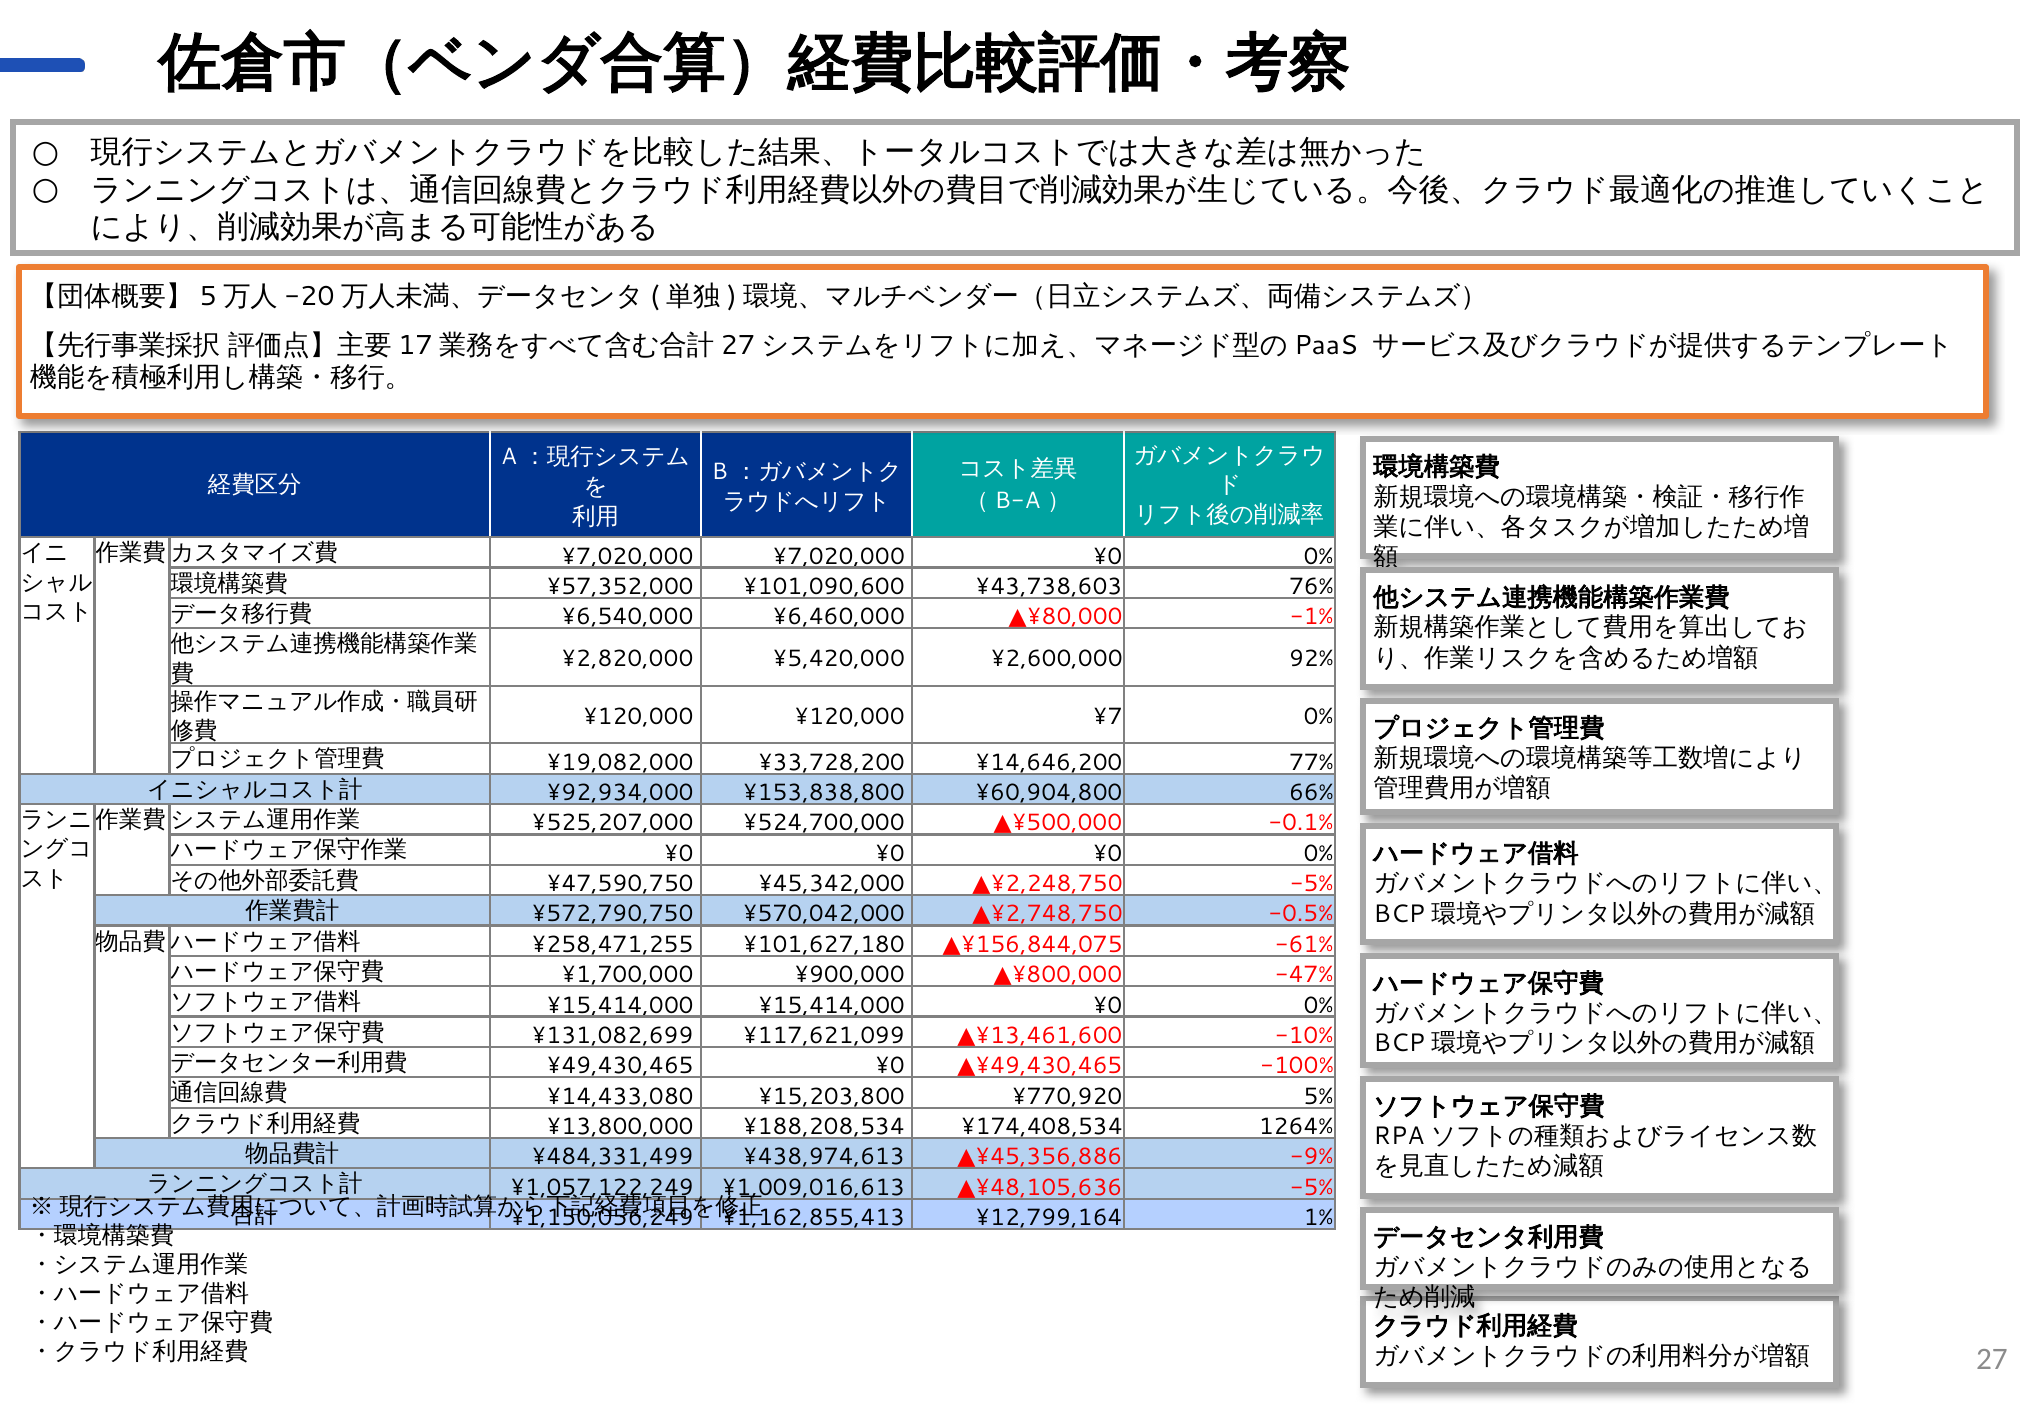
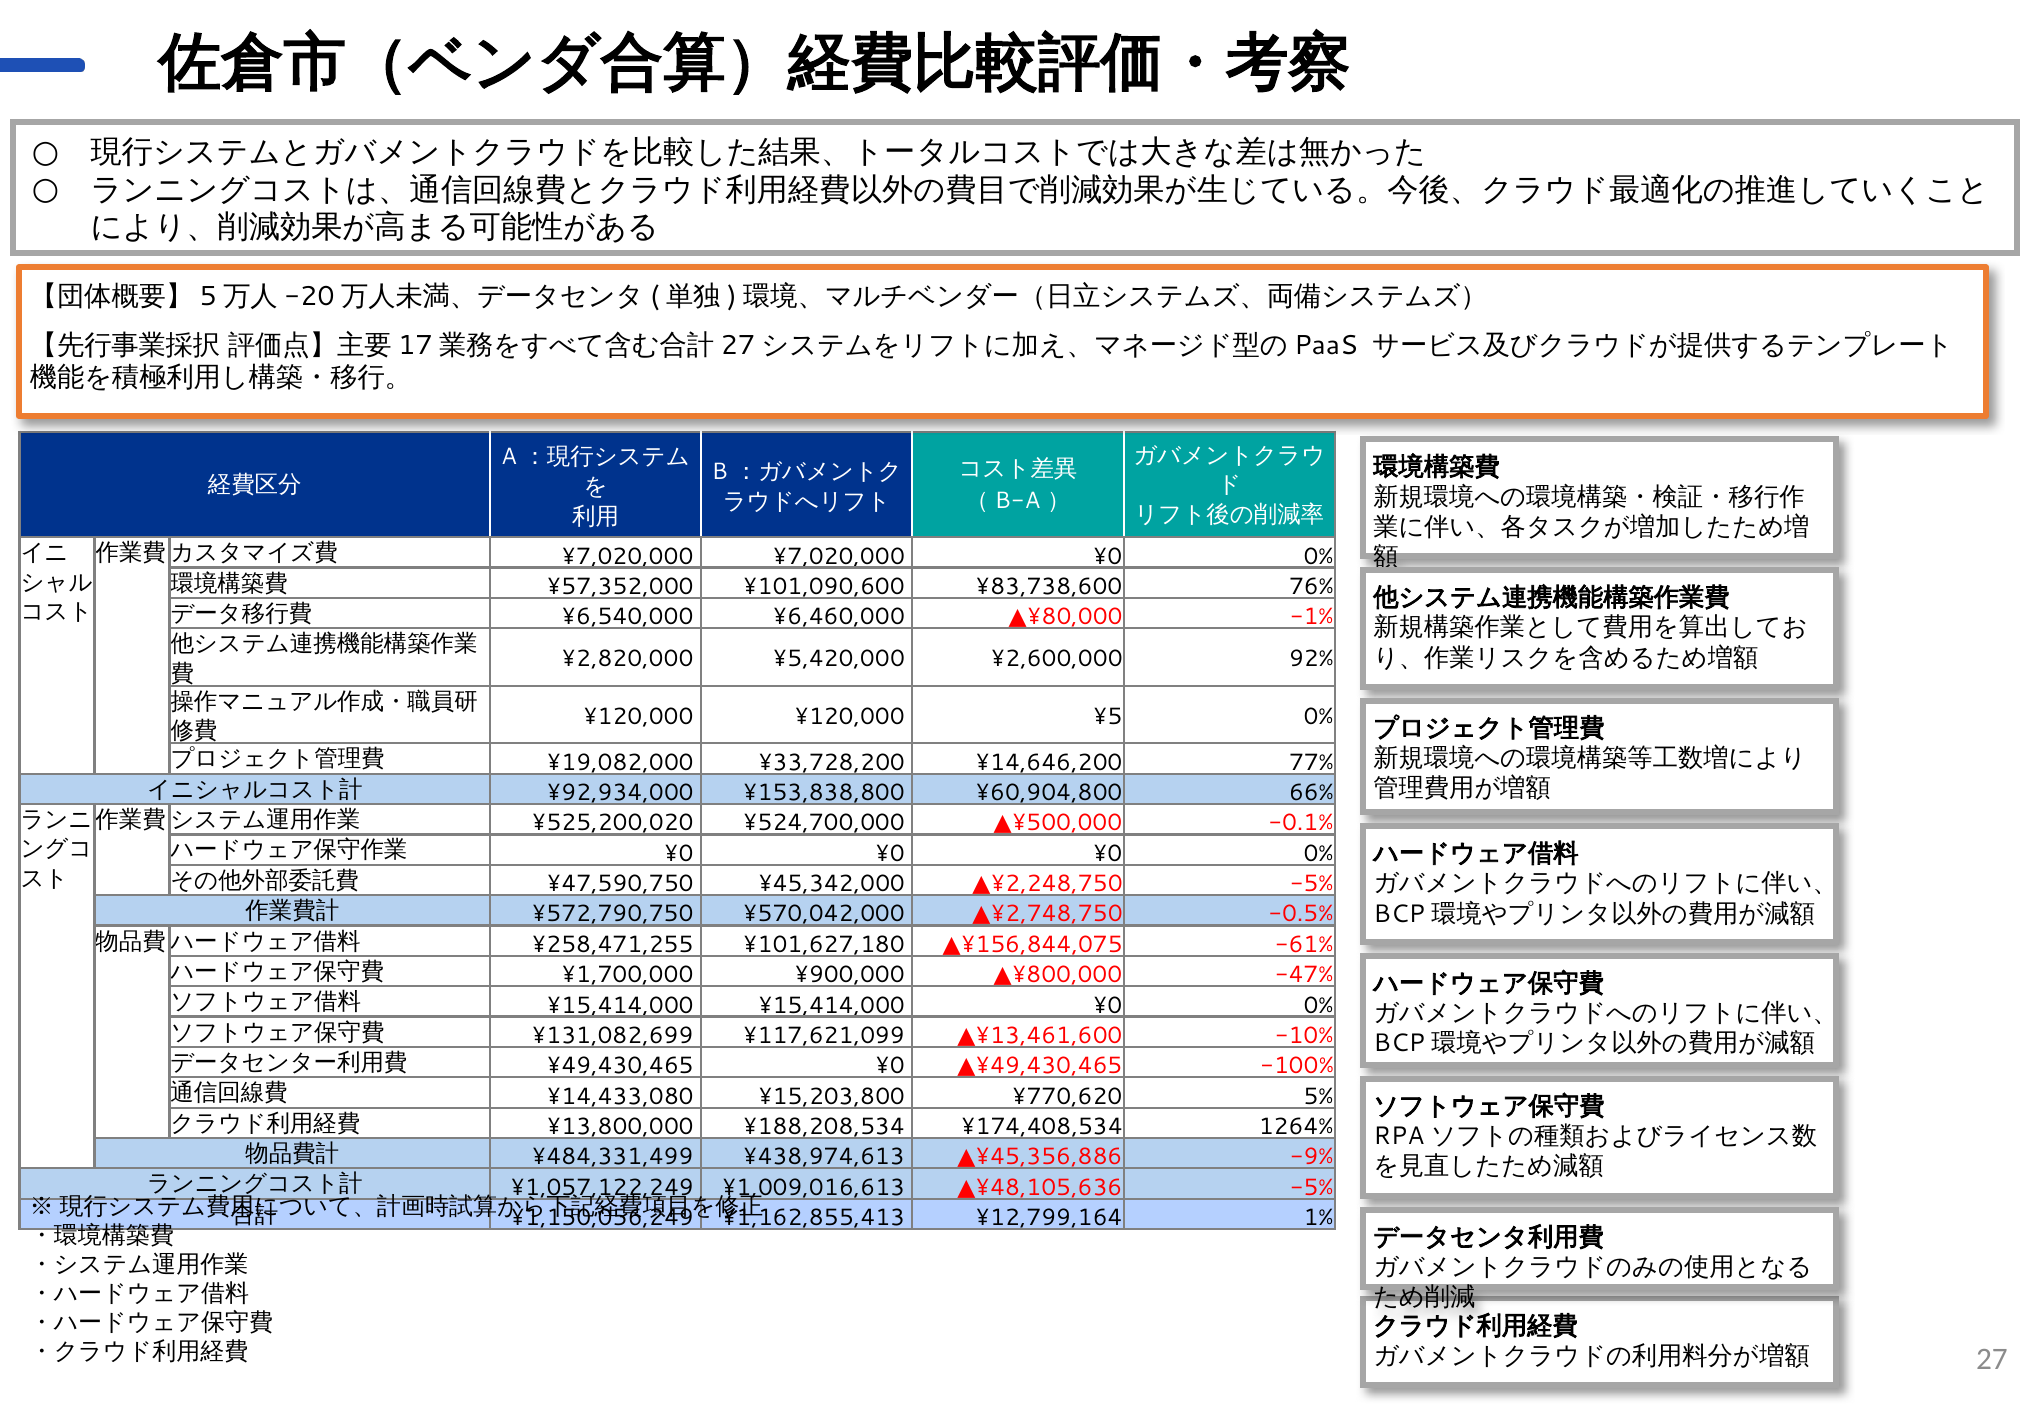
¥43,738,603: ¥43,738,603 -> ¥83,738,600
¥7: ¥7 -> ¥5
¥525,207,000: ¥525,207,000 -> ¥525,200,020
¥770,920: ¥770,920 -> ¥770,620
